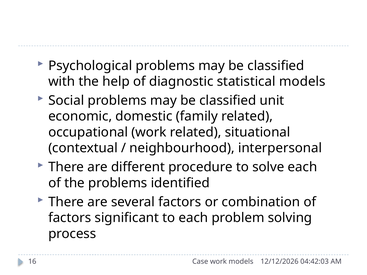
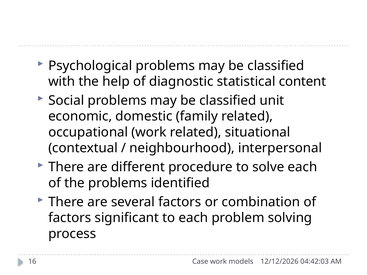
statistical models: models -> content
